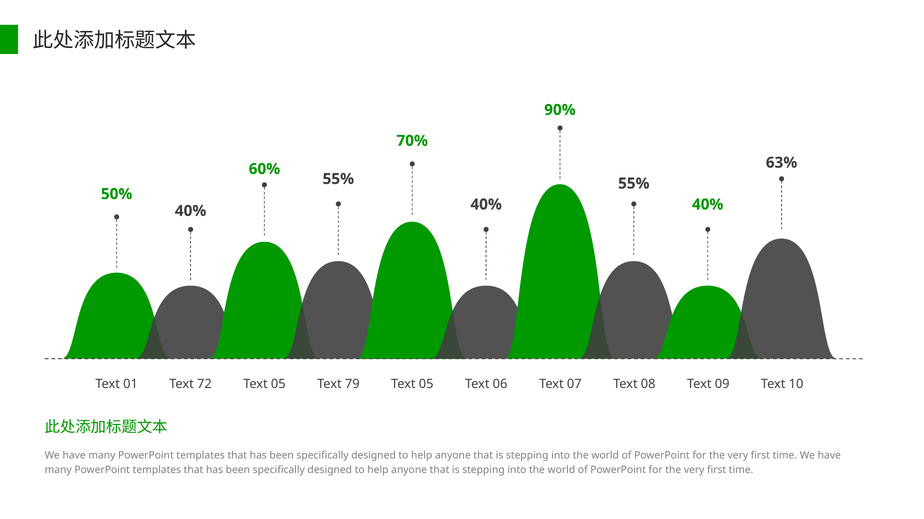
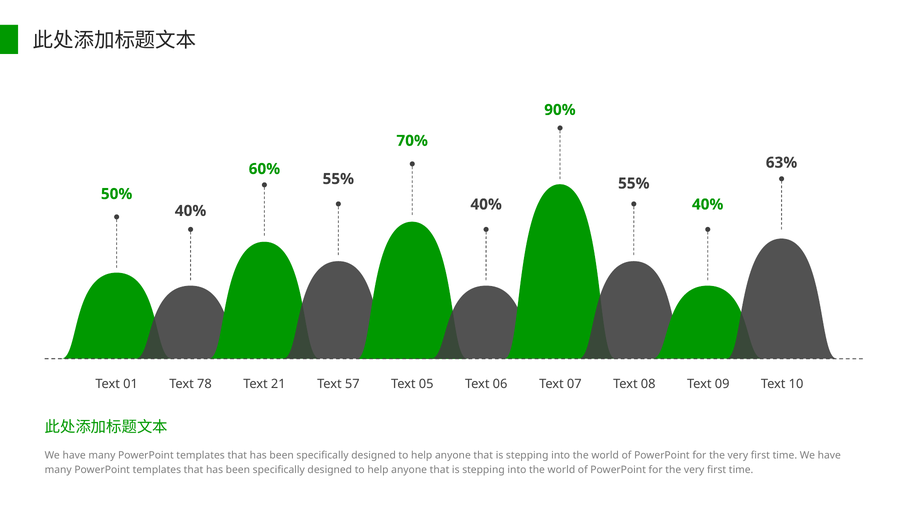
72: 72 -> 78
05 at (278, 384): 05 -> 21
79: 79 -> 57
